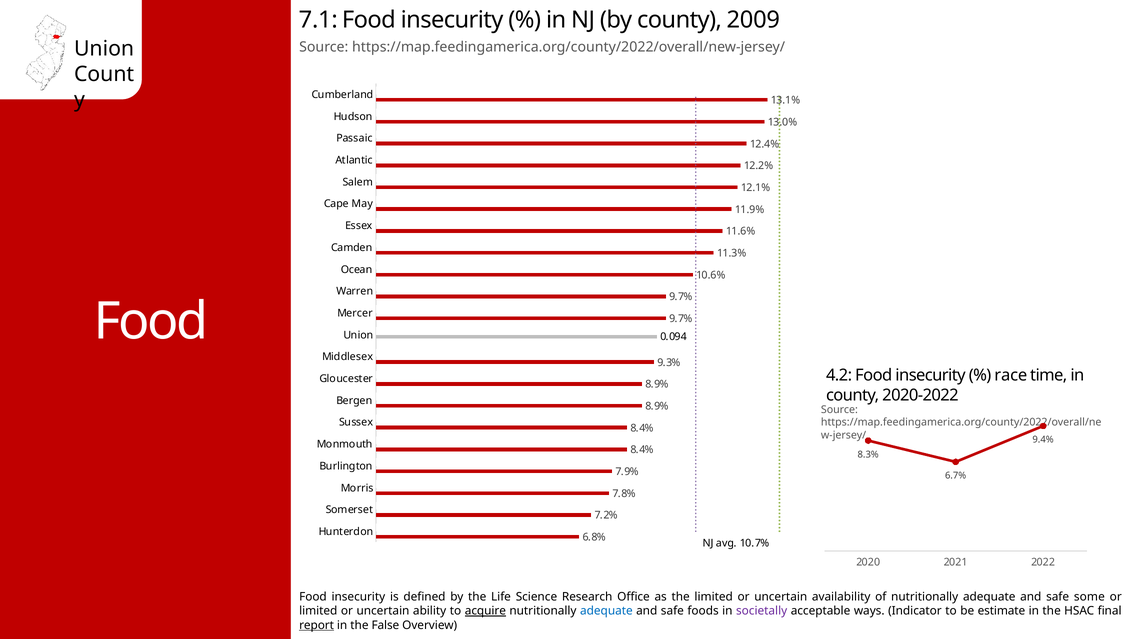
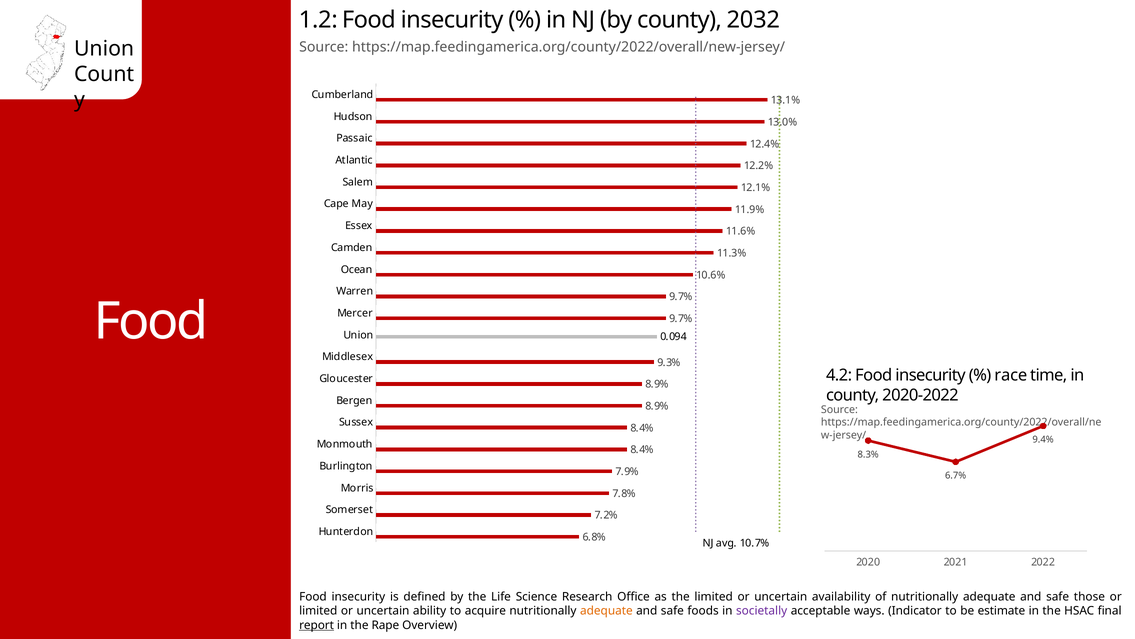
7.1: 7.1 -> 1.2
2009: 2009 -> 2032
some: some -> those
acquire underline: present -> none
adequate at (606, 610) colour: blue -> orange
False: False -> Rape
